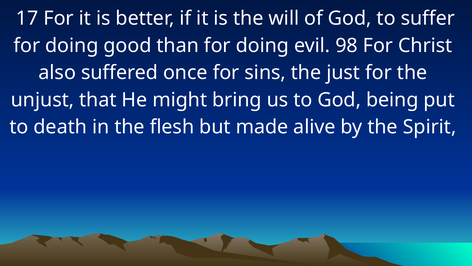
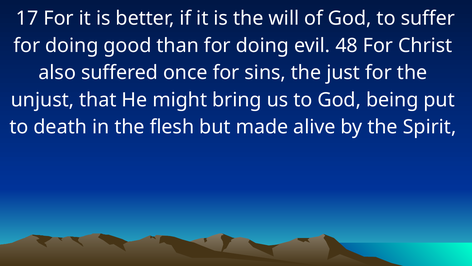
98: 98 -> 48
